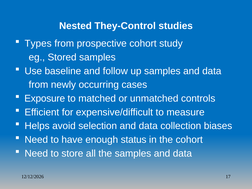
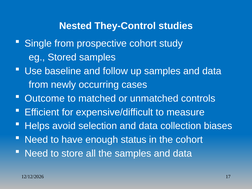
Types: Types -> Single
Exposure: Exposure -> Outcome
